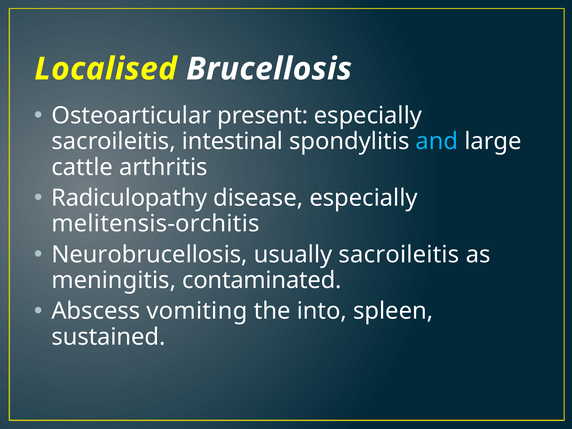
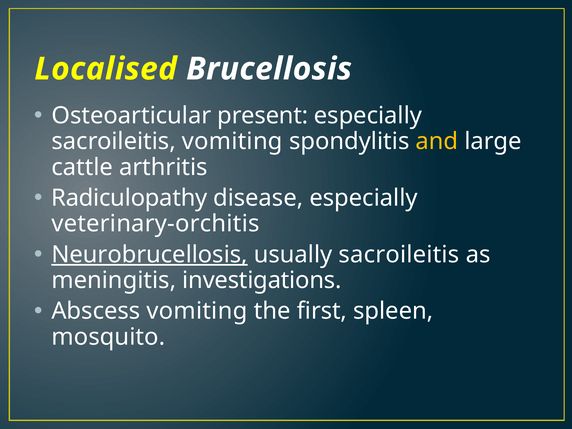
sacroileitis intestinal: intestinal -> vomiting
and colour: light blue -> yellow
melitensis-orchitis: melitensis-orchitis -> veterinary-orchitis
Neurobrucellosis underline: none -> present
contaminated: contaminated -> investigations
into: into -> first
sustained: sustained -> mosquito
